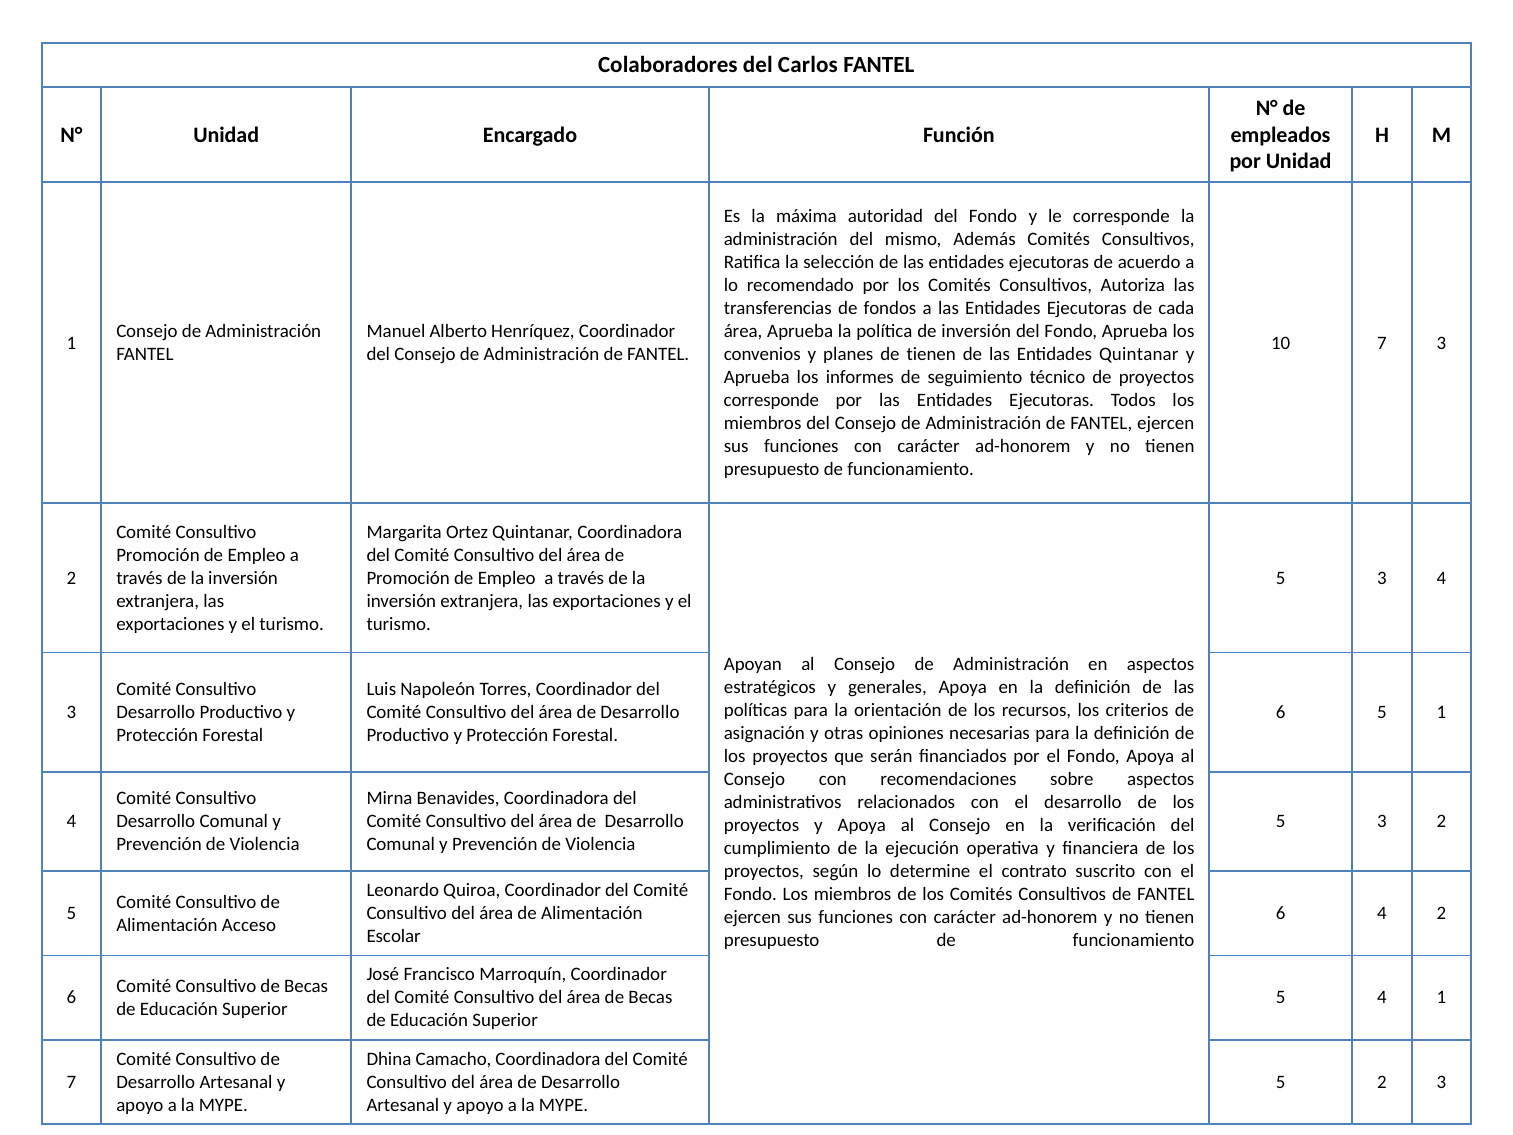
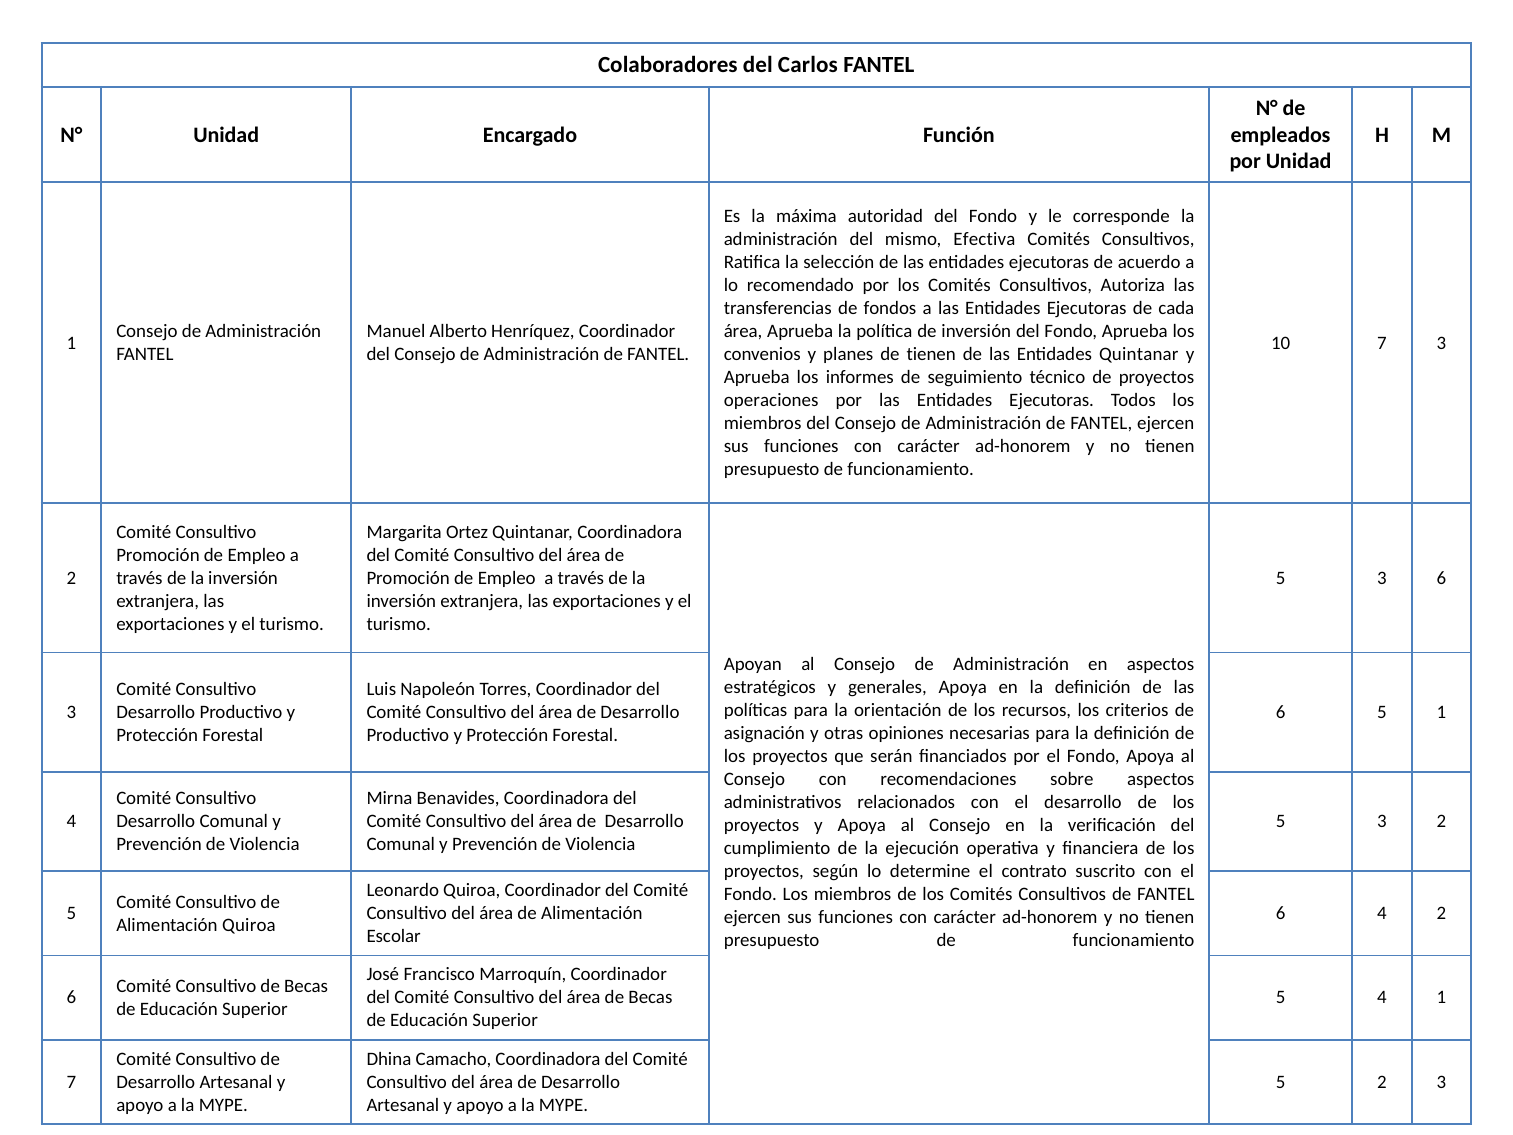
Además: Además -> Efectiva
corresponde at (771, 400): corresponde -> operaciones
3 4: 4 -> 6
Alimentación Acceso: Acceso -> Quiroa
